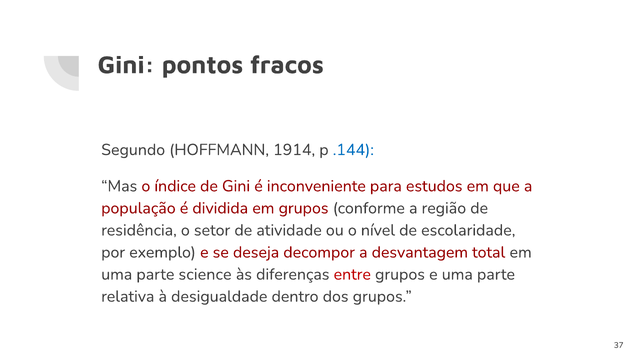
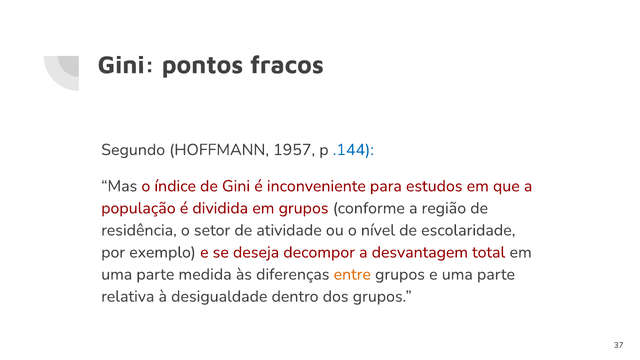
1914: 1914 -> 1957
science: science -> medida
entre colour: red -> orange
